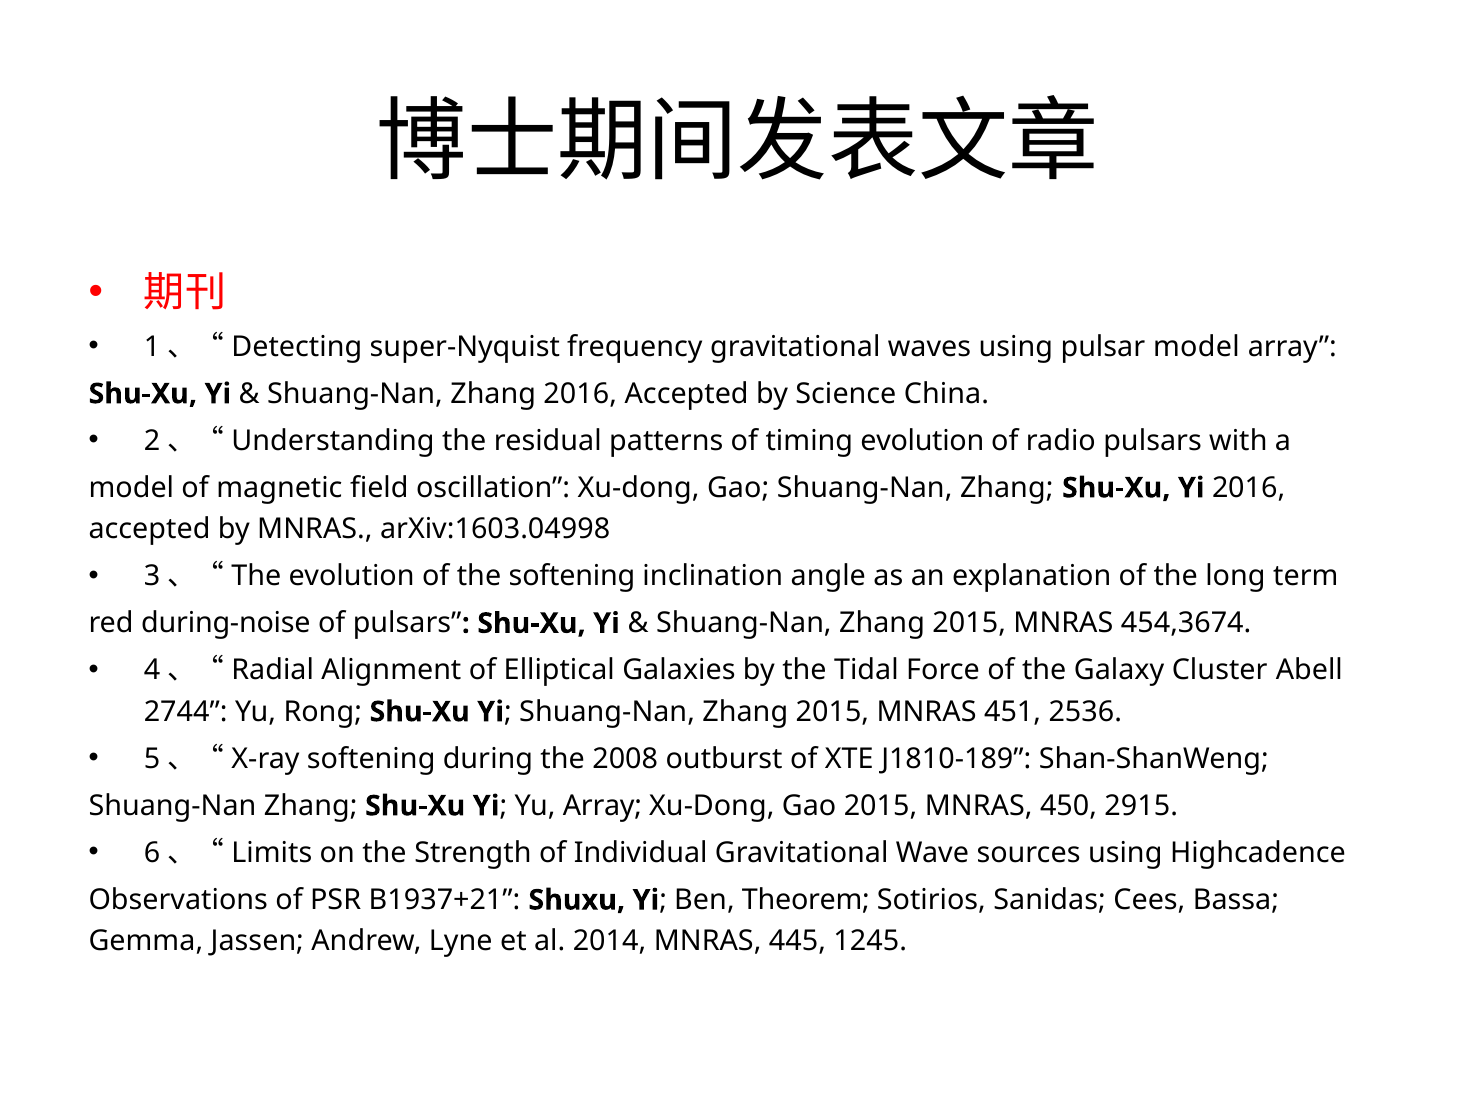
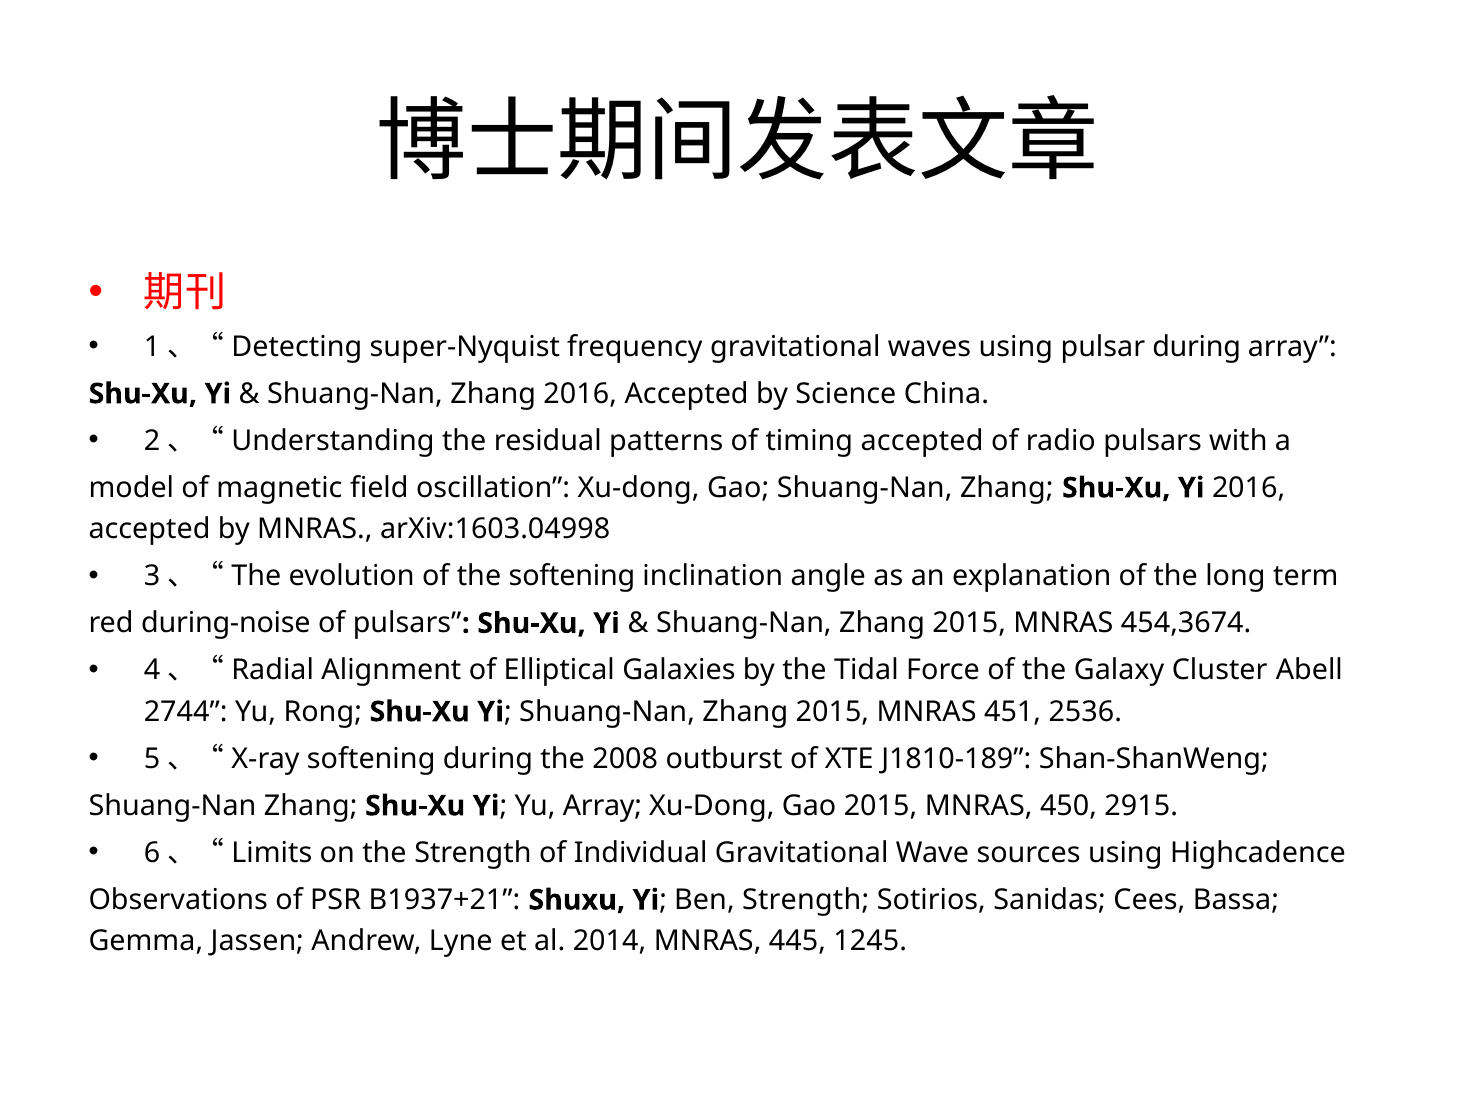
pulsar model: model -> during
timing evolution: evolution -> accepted
Ben Theorem: Theorem -> Strength
